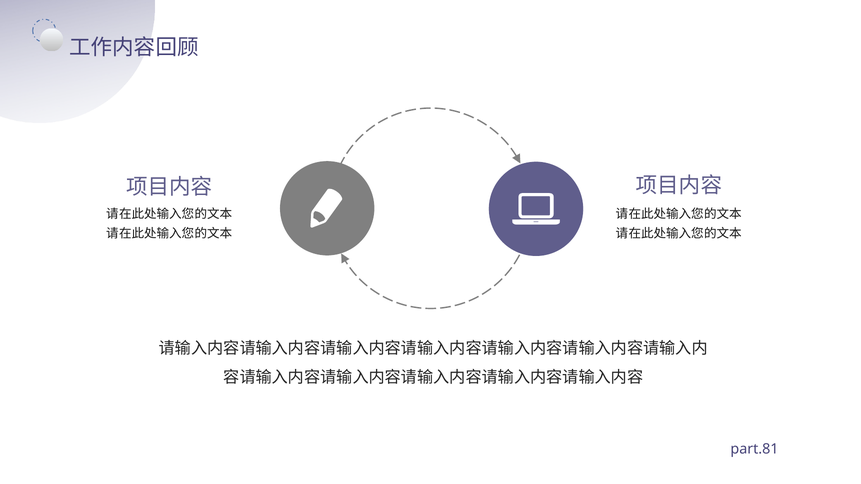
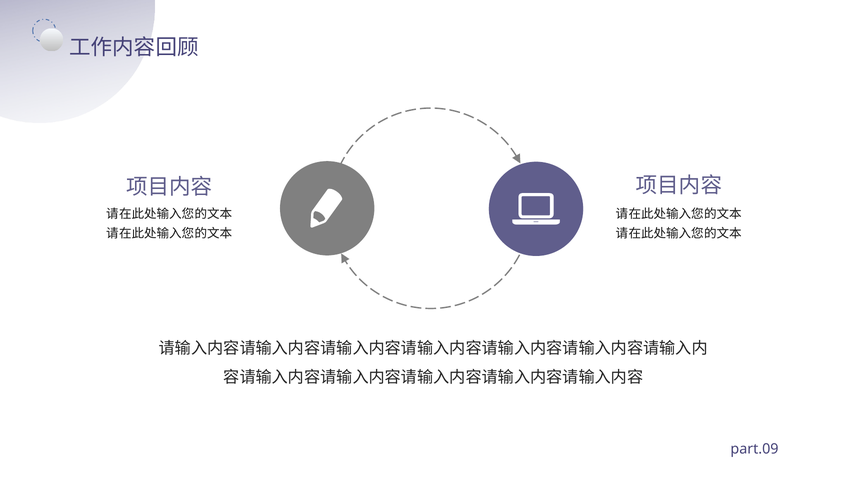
part.81: part.81 -> part.09
